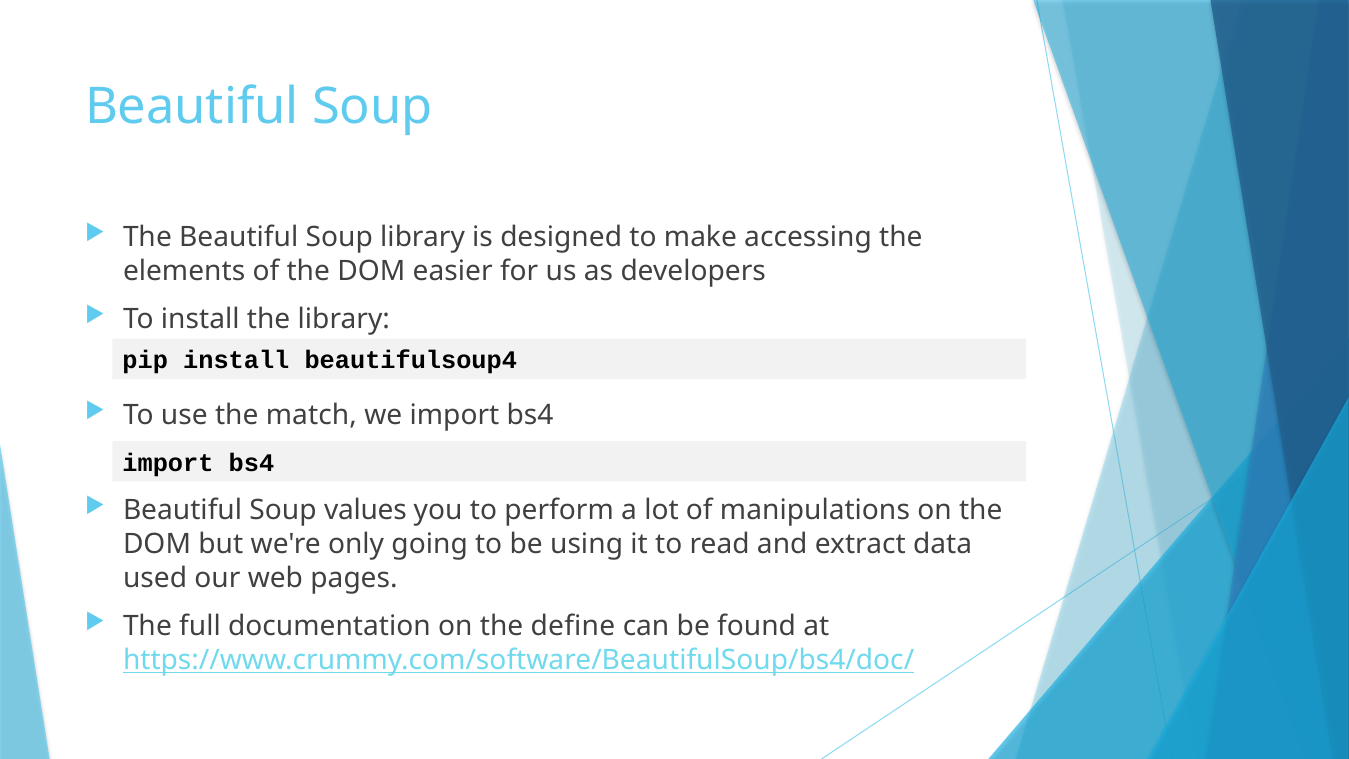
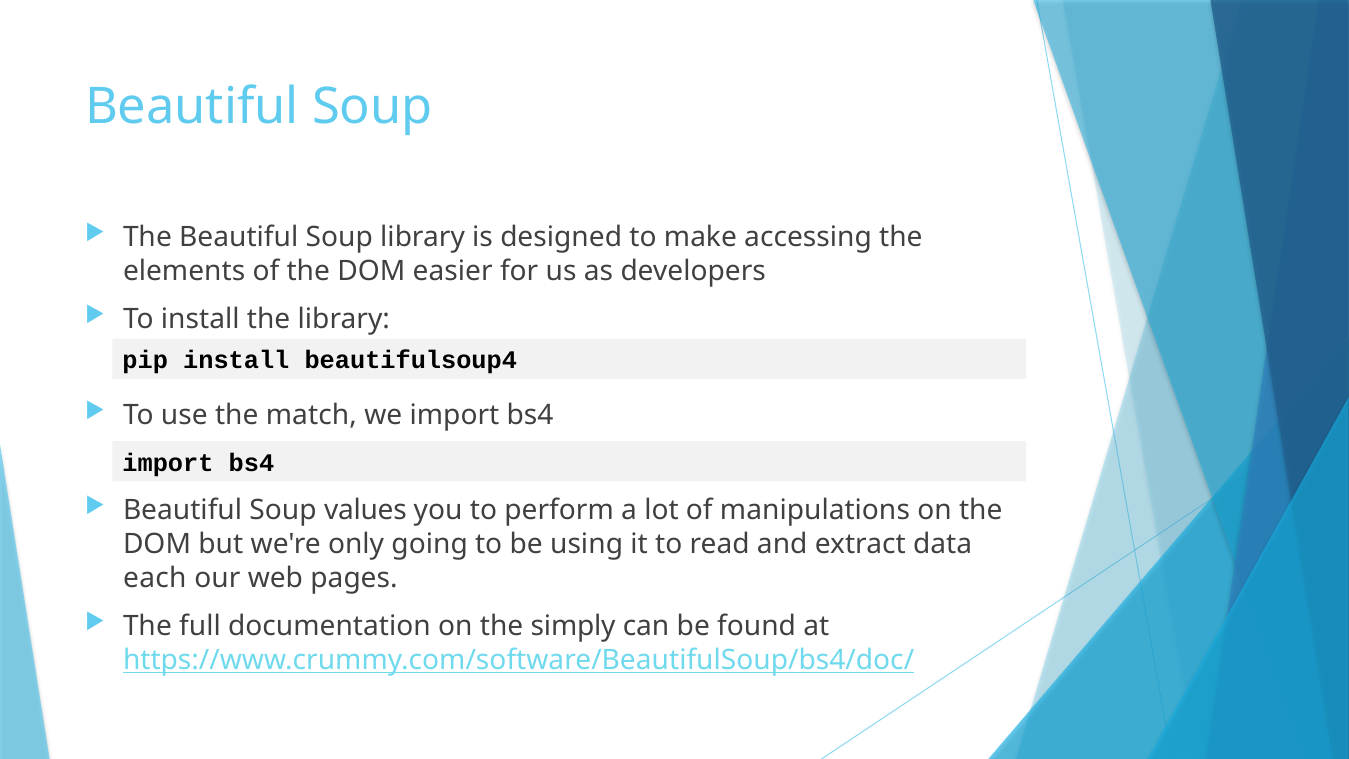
used: used -> each
define: define -> simply
